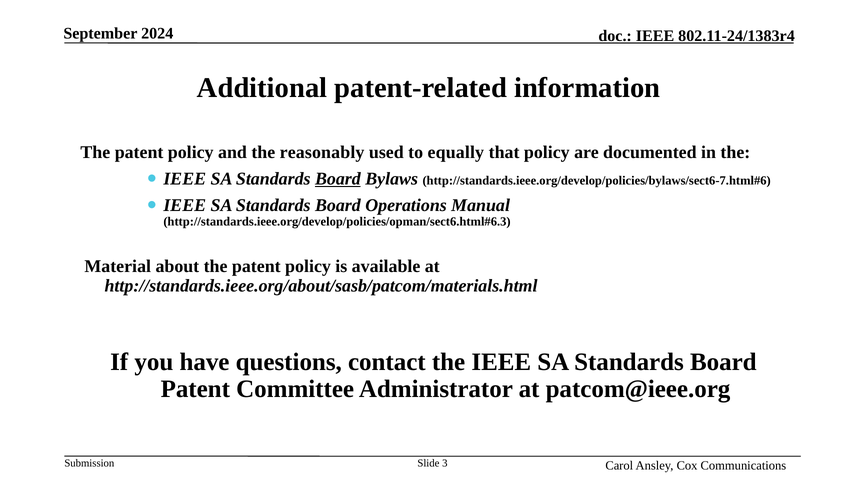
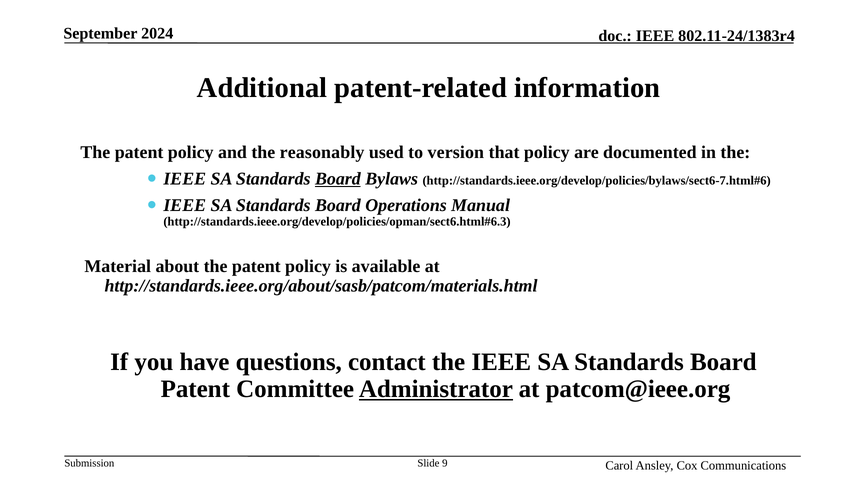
equally: equally -> version
Administrator underline: none -> present
3: 3 -> 9
